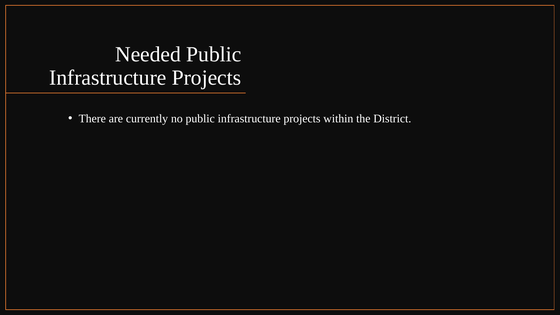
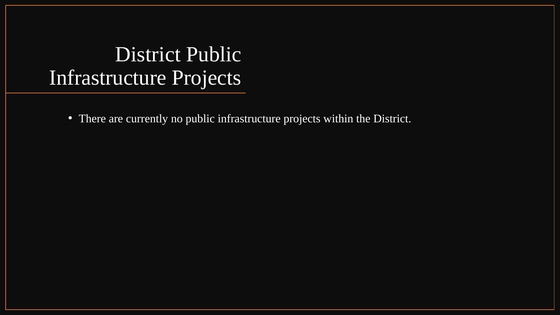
Needed at (148, 54): Needed -> District
